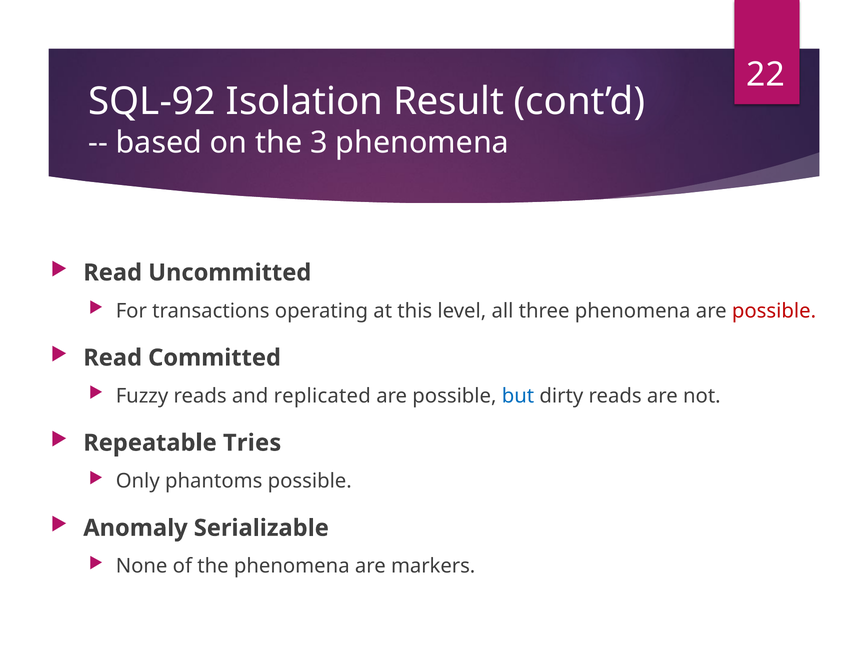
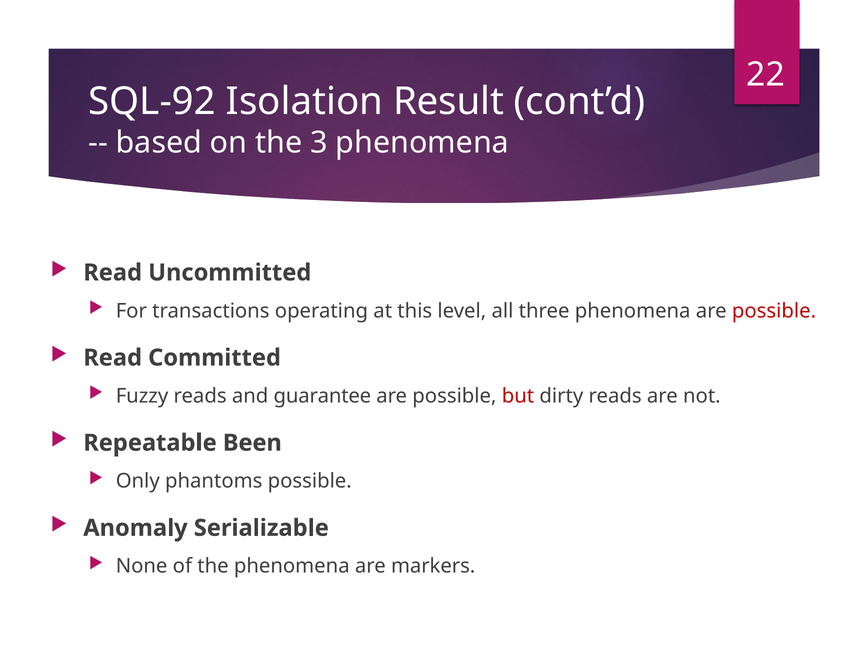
replicated: replicated -> guarantee
but colour: blue -> red
Tries: Tries -> Been
